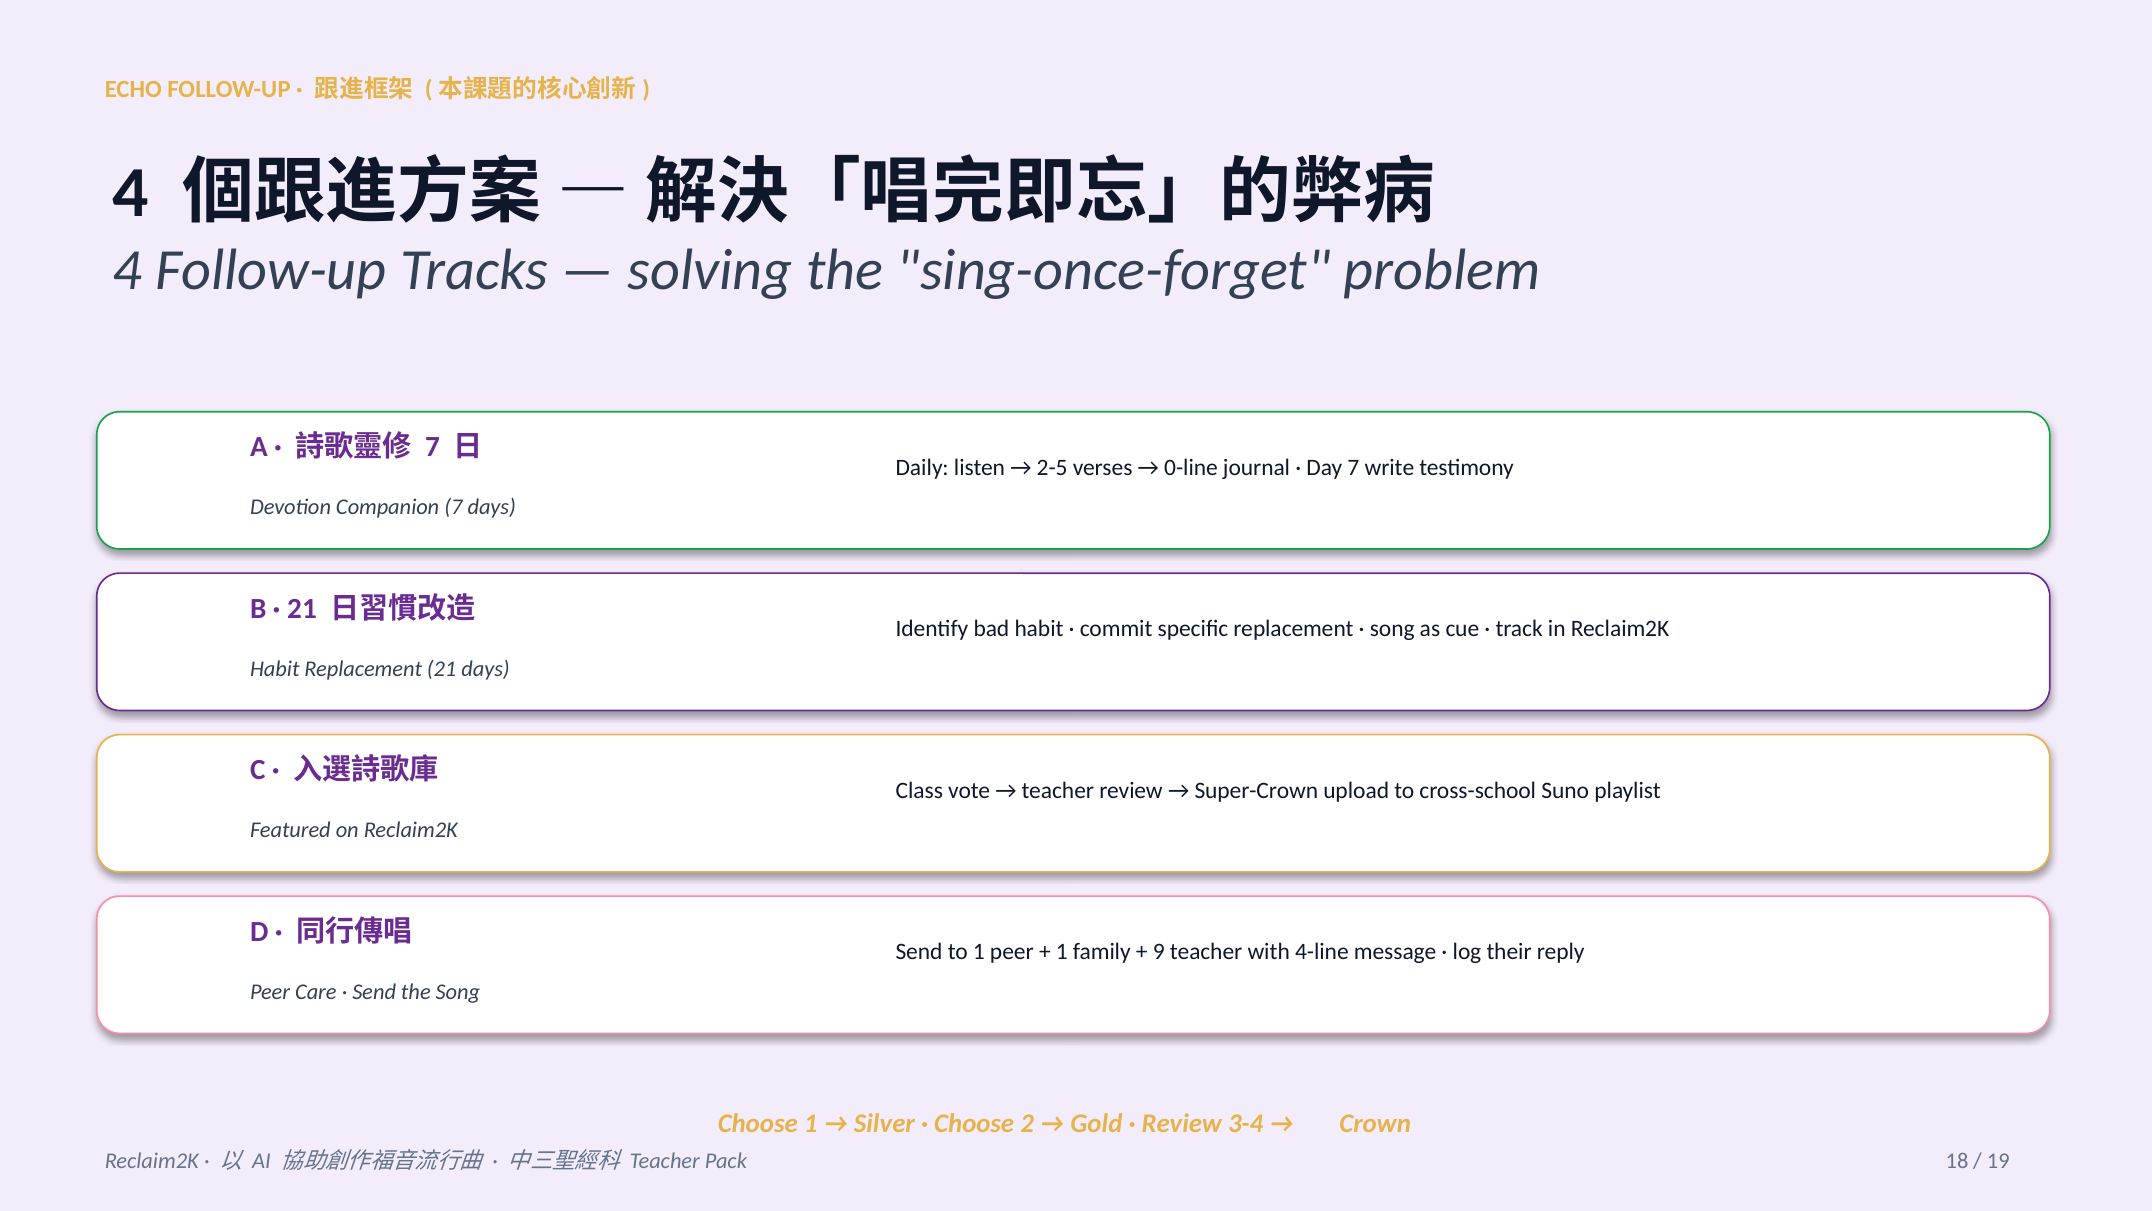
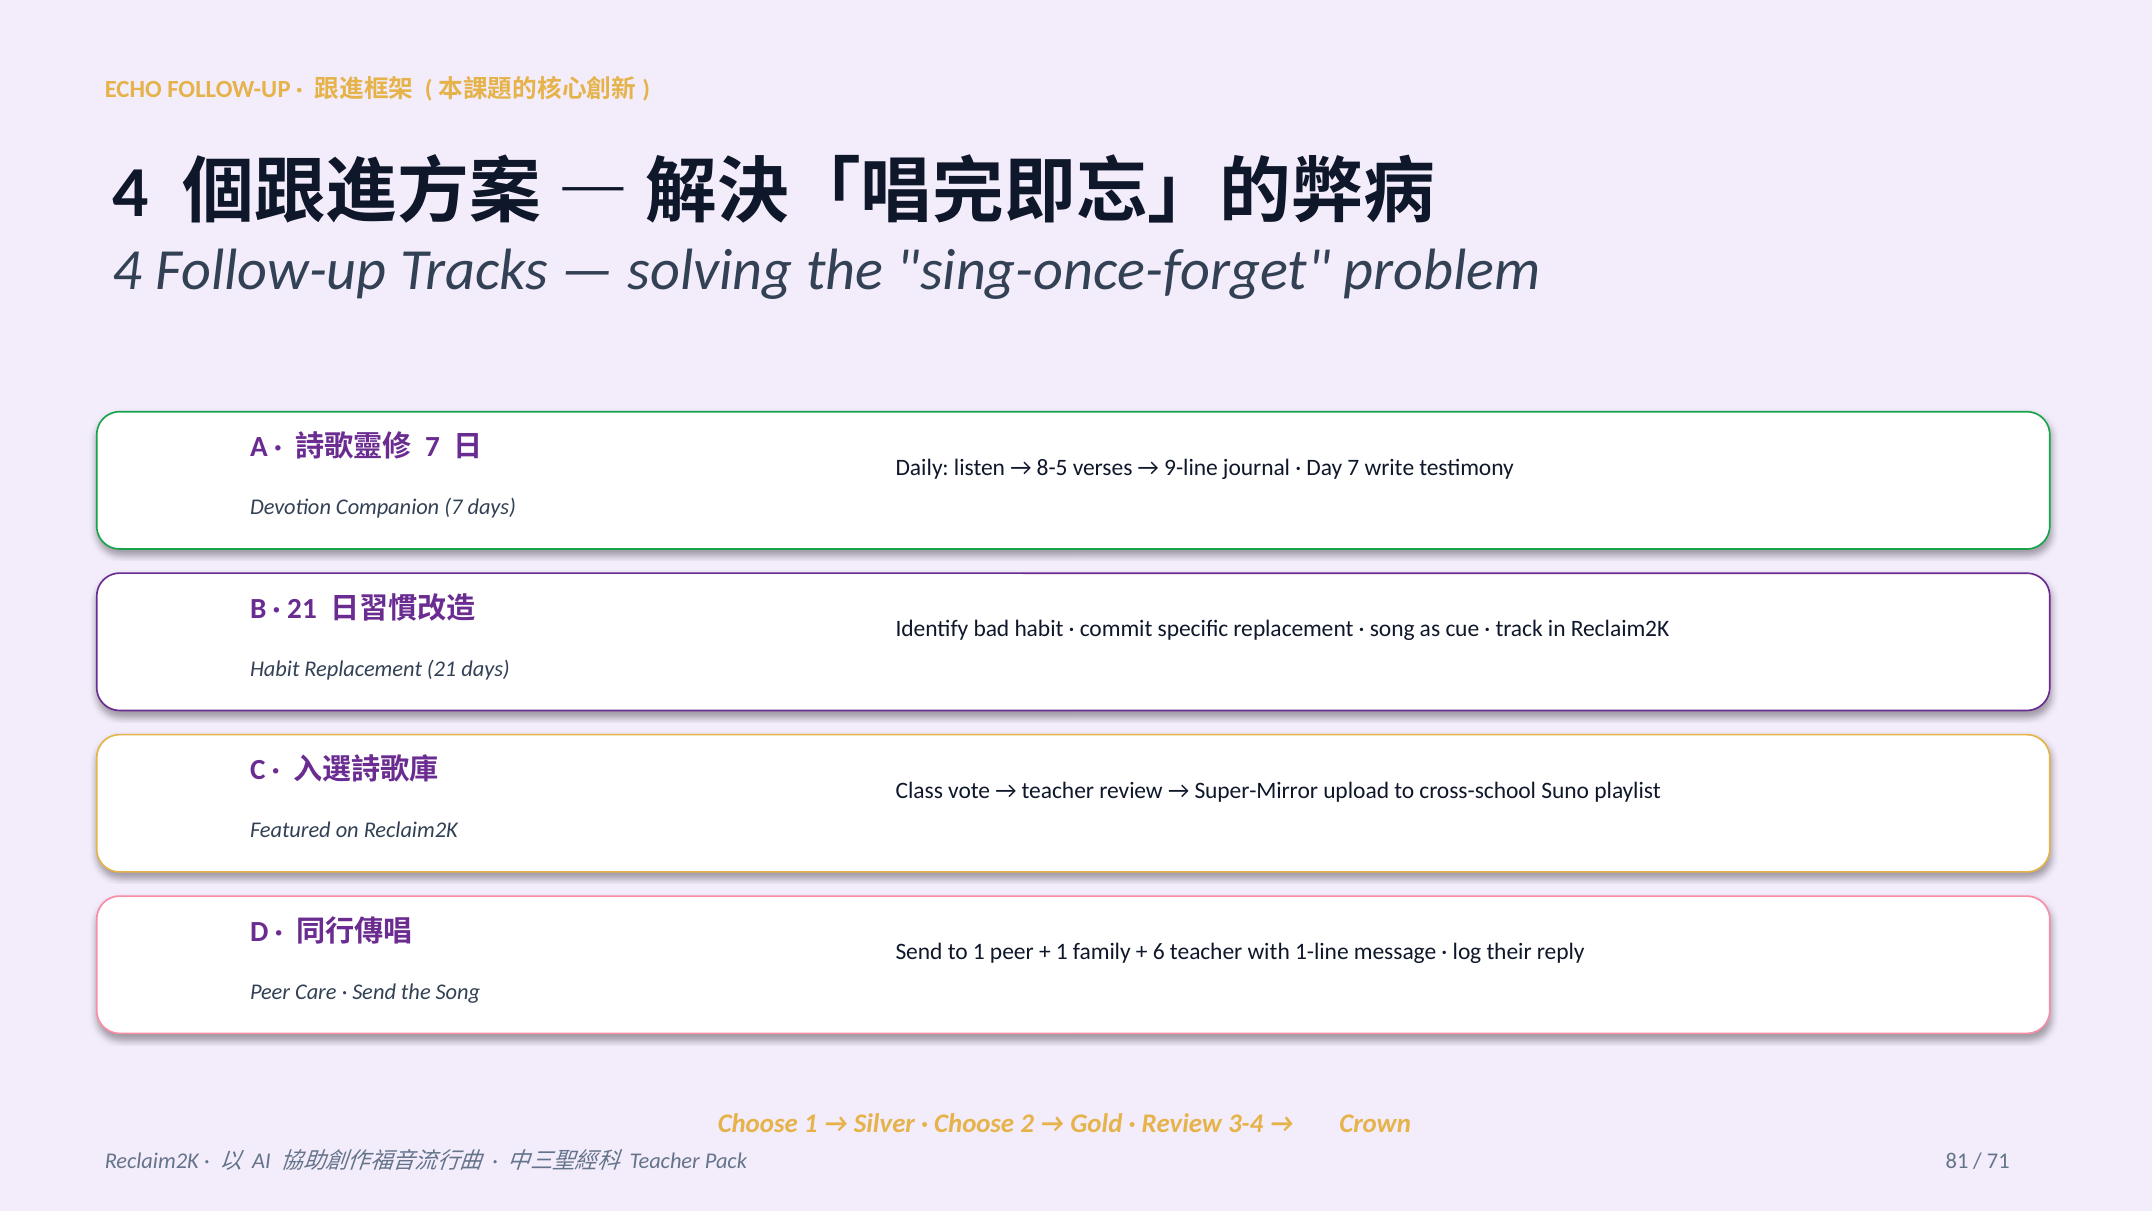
2-5: 2-5 -> 8-5
0-line: 0-line -> 9-line
Super-Crown: Super-Crown -> Super-Mirror
9: 9 -> 6
4-line: 4-line -> 1-line
18: 18 -> 81
19: 19 -> 71
